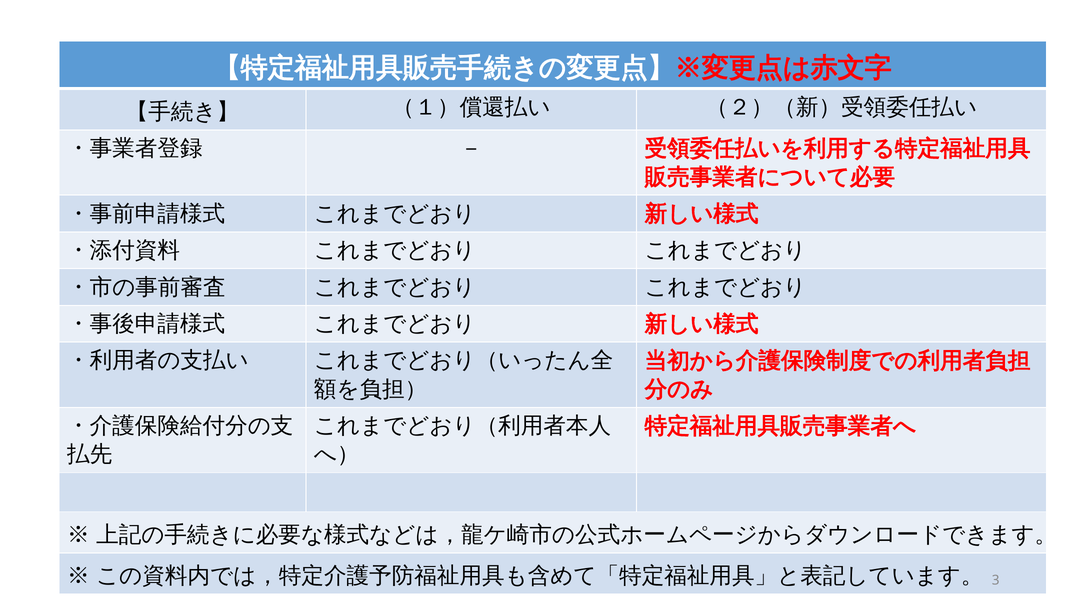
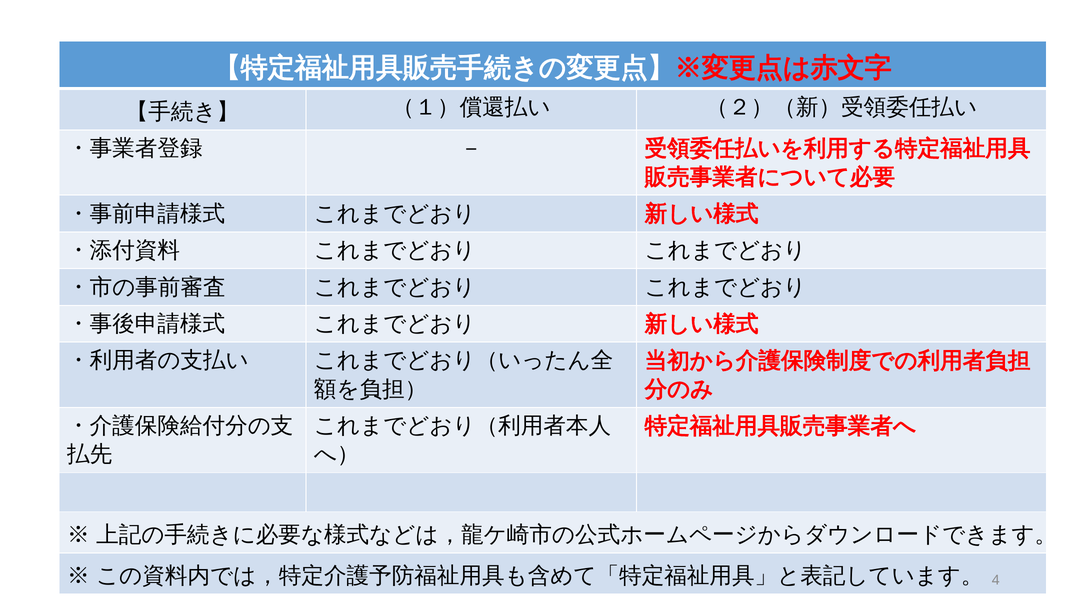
3: 3 -> 4
